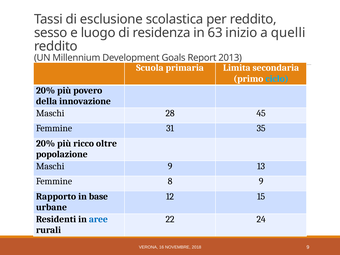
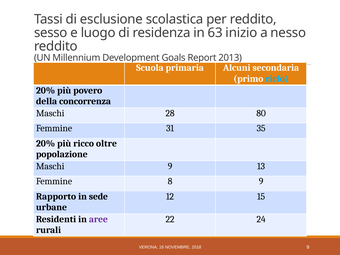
quelli: quelli -> nesso
Limita: Limita -> Alcuni
innovazione: innovazione -> concorrenza
45: 45 -> 80
base: base -> sede
aree colour: blue -> purple
